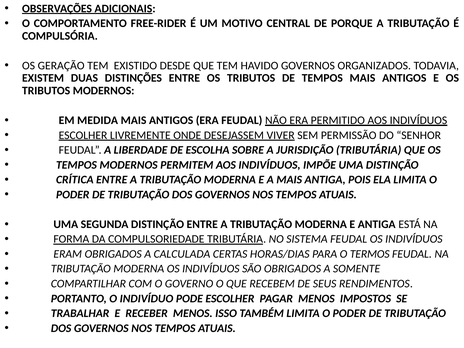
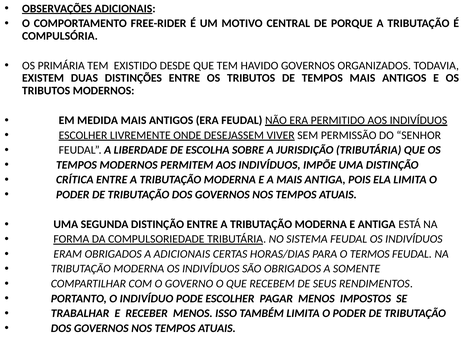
GERAÇÃO: GERAÇÃO -> PRIMÁRIA
A CALCULADA: CALCULADA -> ADICIONAIS
